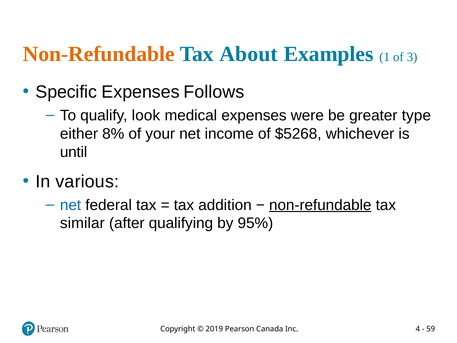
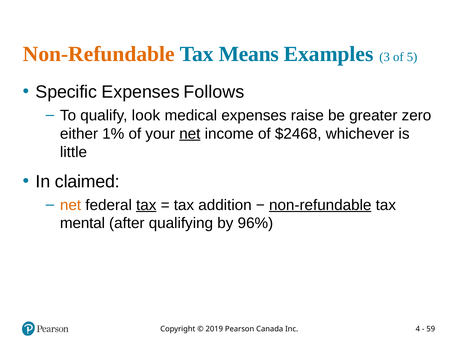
About: About -> Means
1: 1 -> 3
3: 3 -> 5
were: were -> raise
type: type -> zero
8%: 8% -> 1%
net at (190, 134) underline: none -> present
$5268: $5268 -> $2468
until: until -> little
various: various -> claimed
net at (71, 205) colour: blue -> orange
tax at (146, 205) underline: none -> present
similar: similar -> mental
95%: 95% -> 96%
